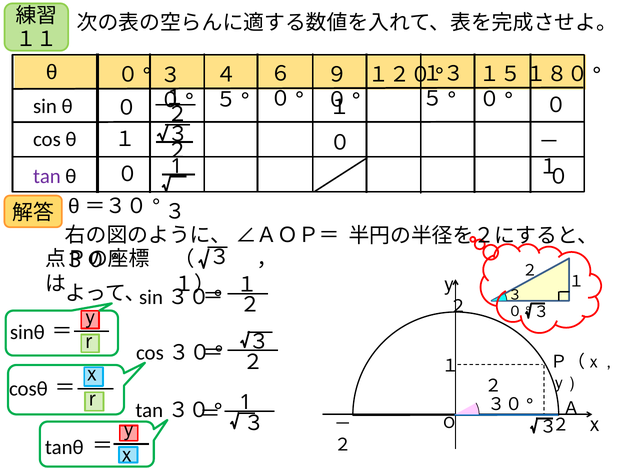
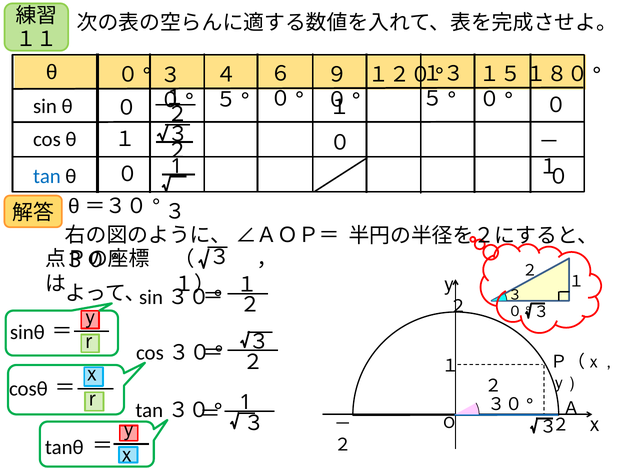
tan colour: purple -> blue
